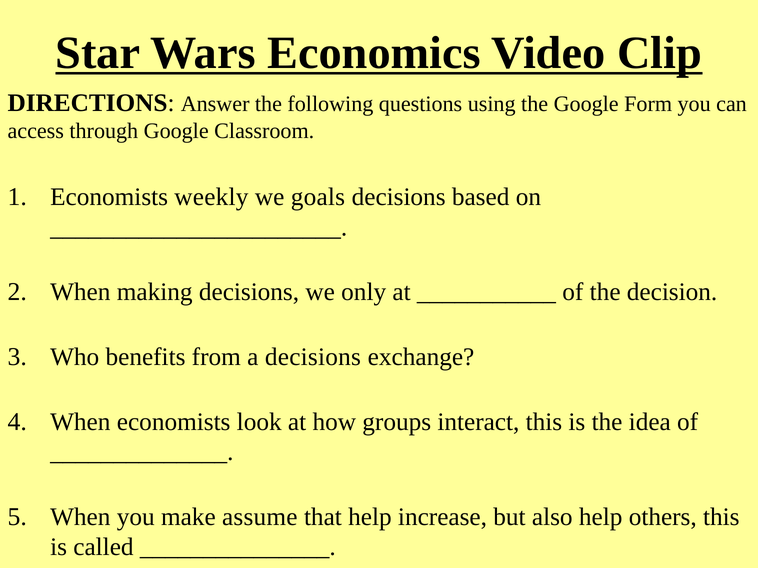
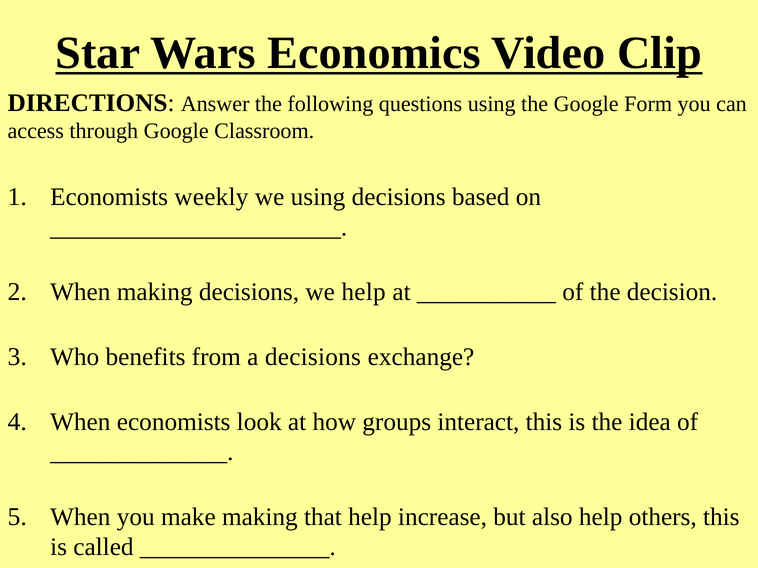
we goals: goals -> using
we only: only -> help
make assume: assume -> making
